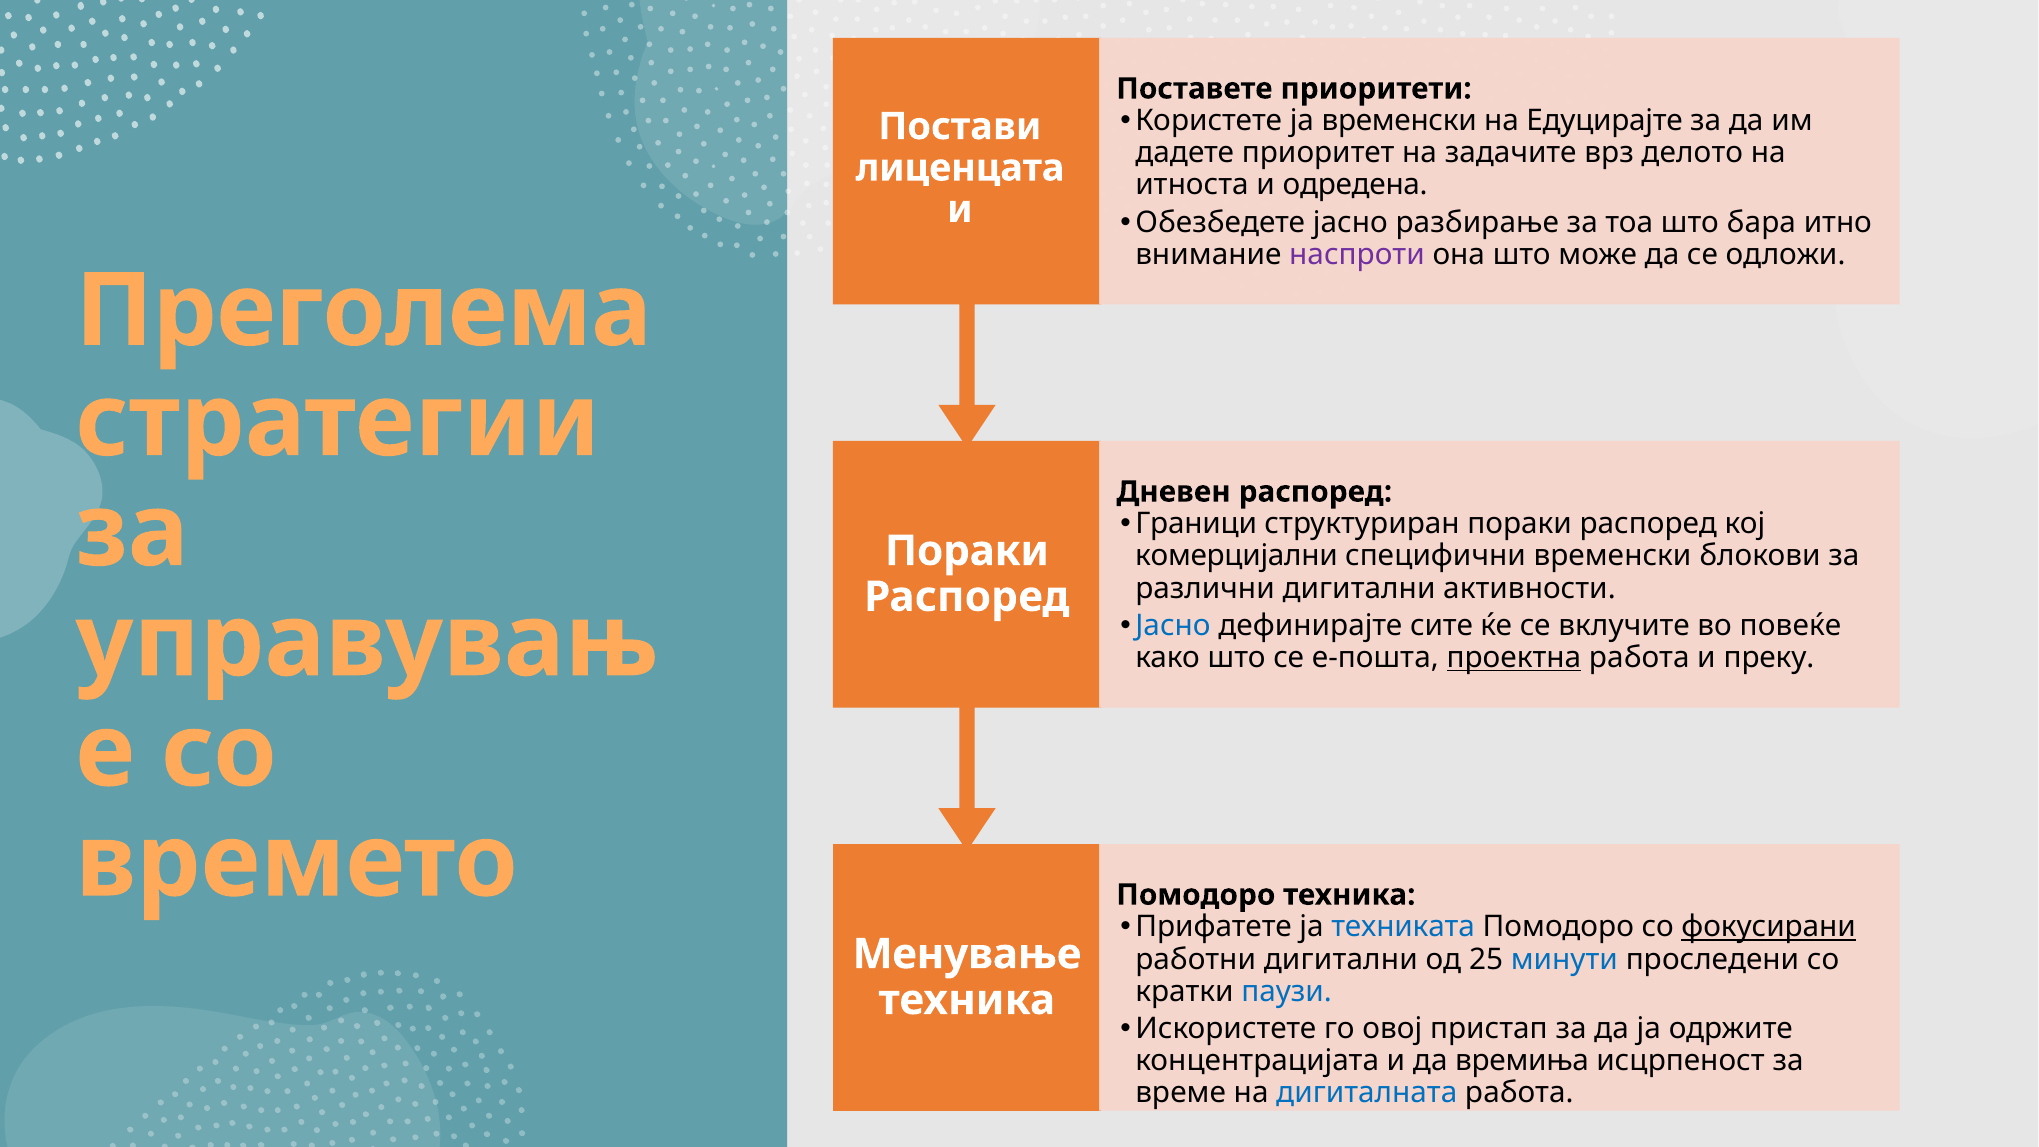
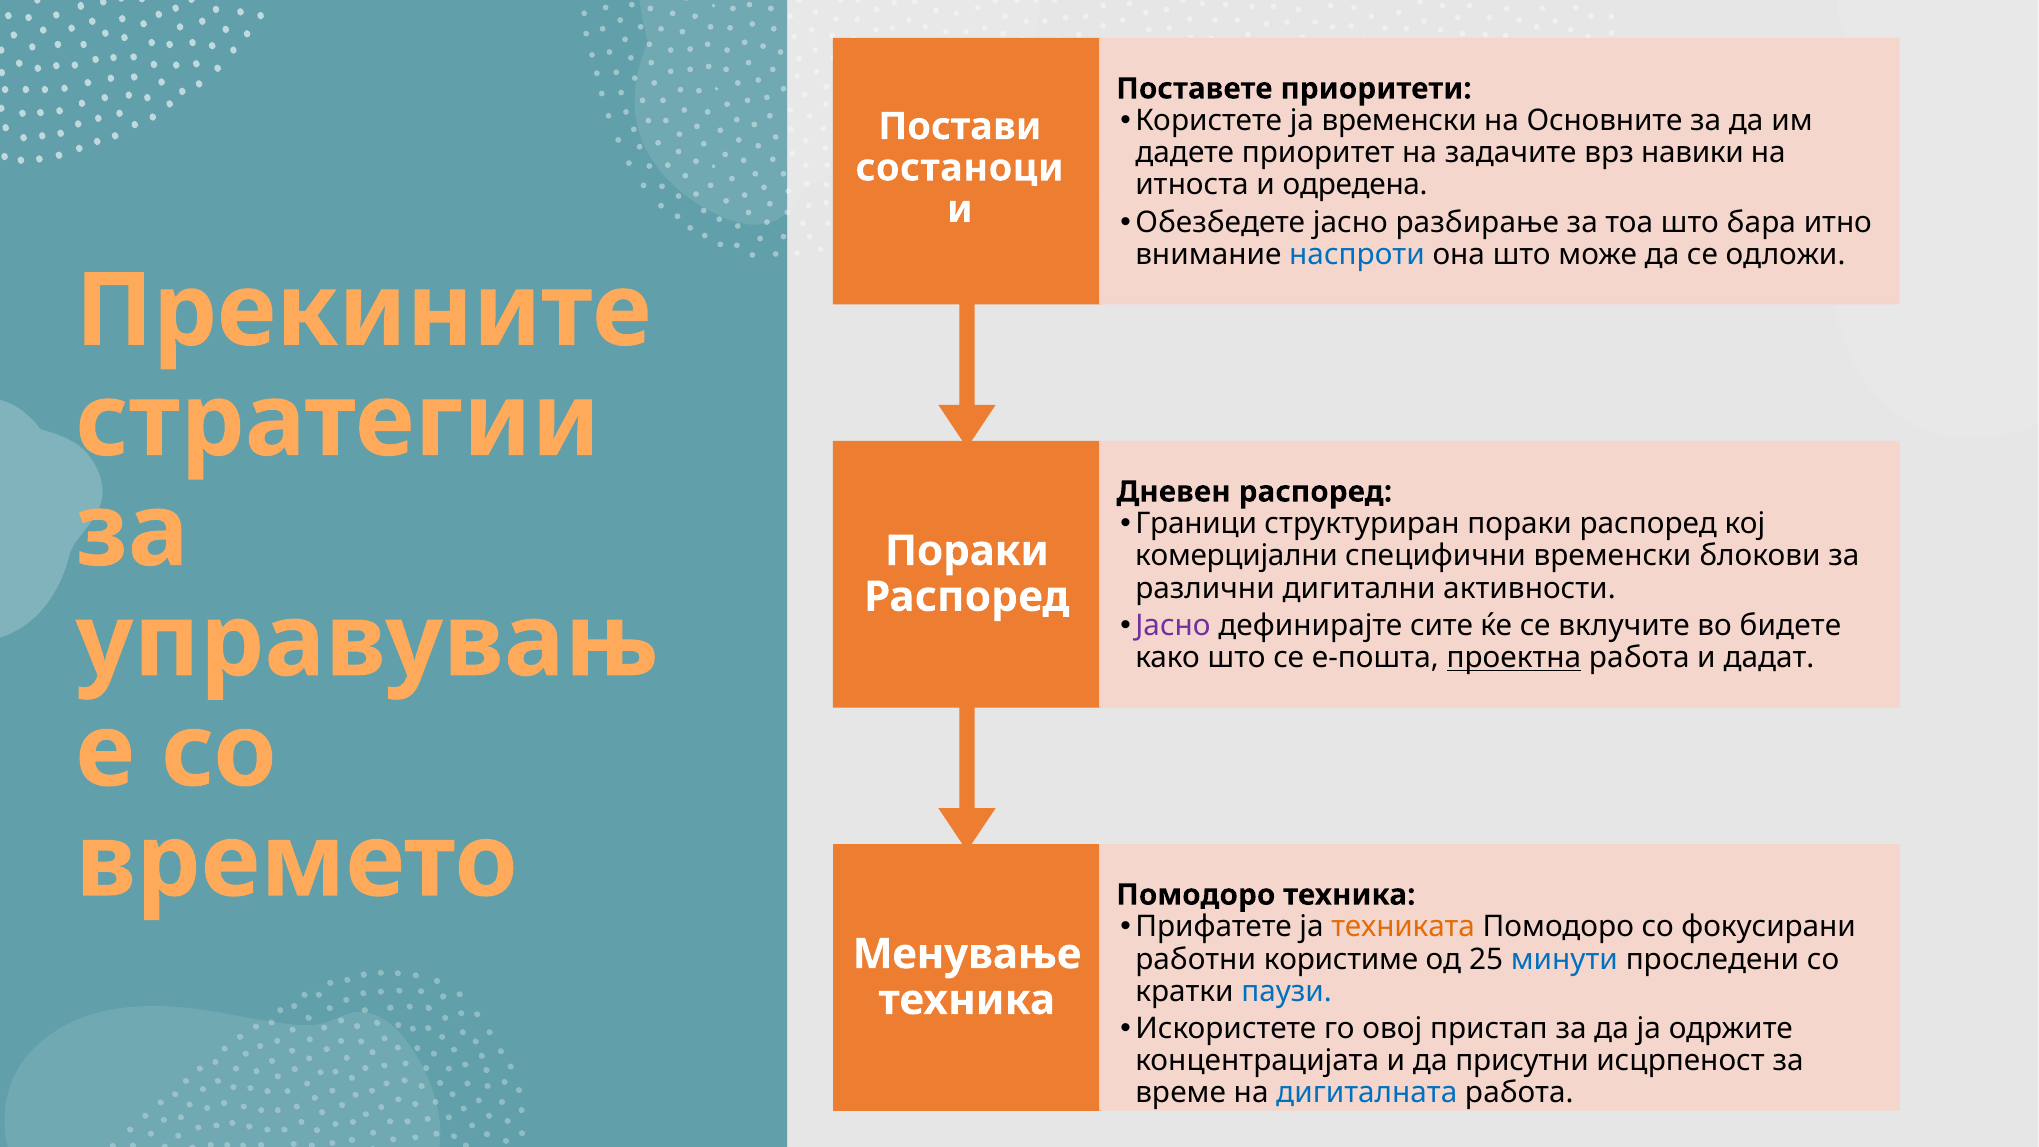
Едуцирајте: Едуцирајте -> Основните
делото: делото -> навики
лиценцата: лиценцата -> состаноци
наспроти colour: purple -> blue
Преголема: Преголема -> Прекините
Јасно at (1173, 625) colour: blue -> purple
повеќе: повеќе -> бидете
преку: преку -> дадат
техниката colour: blue -> orange
фокусирани underline: present -> none
работни дигитални: дигитални -> користиме
времиња: времиња -> присутни
